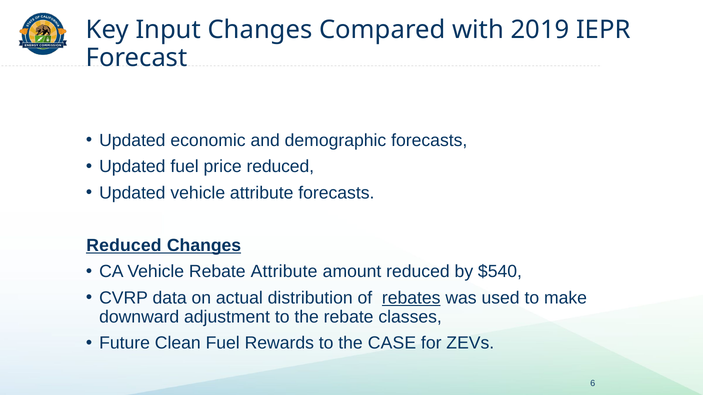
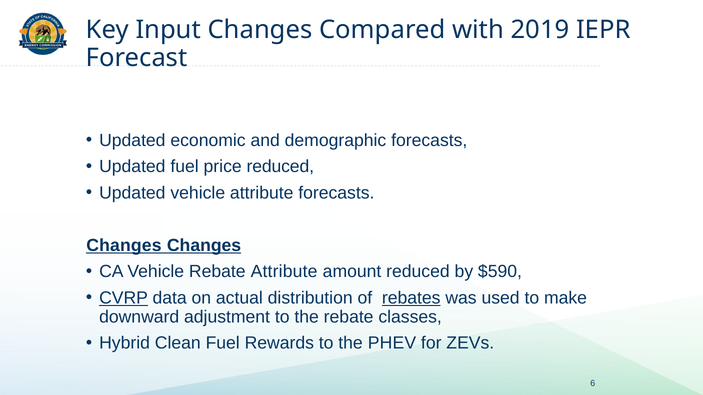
Reduced at (124, 246): Reduced -> Changes
$540: $540 -> $590
CVRP underline: none -> present
Future: Future -> Hybrid
CASE: CASE -> PHEV
